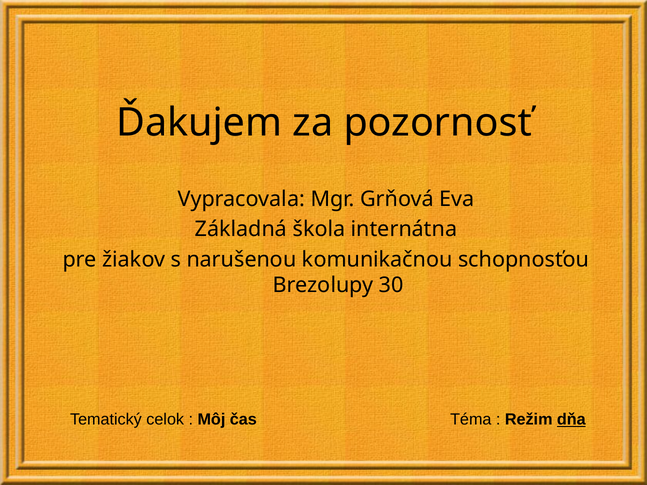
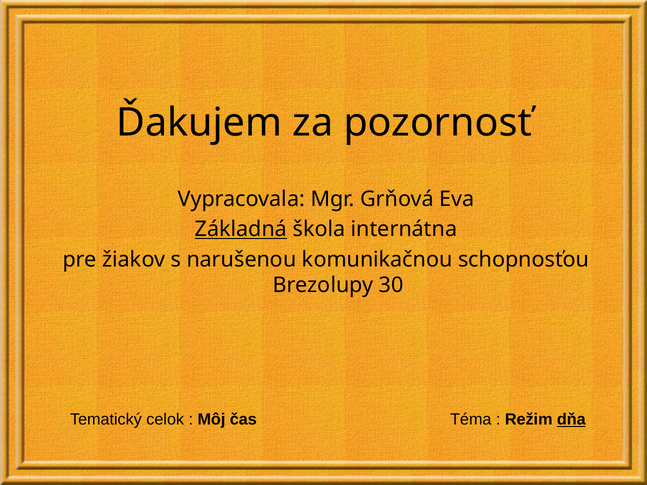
Základná underline: none -> present
